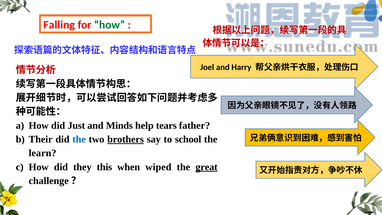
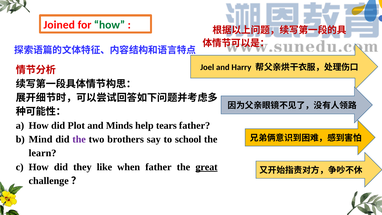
Falling: Falling -> Joined
Just: Just -> Plot
Their: Their -> Mind
the at (79, 139) colour: blue -> purple
brothers underline: present -> none
this: this -> like
when wiped: wiped -> father
